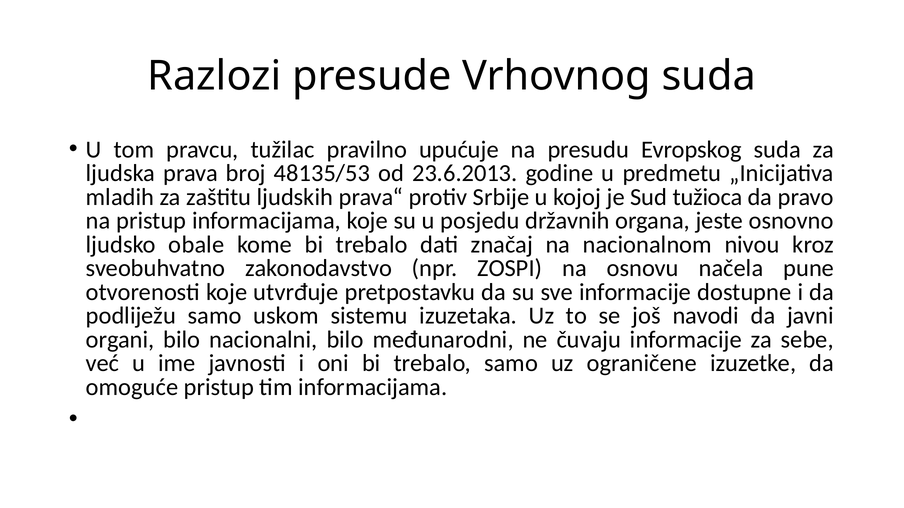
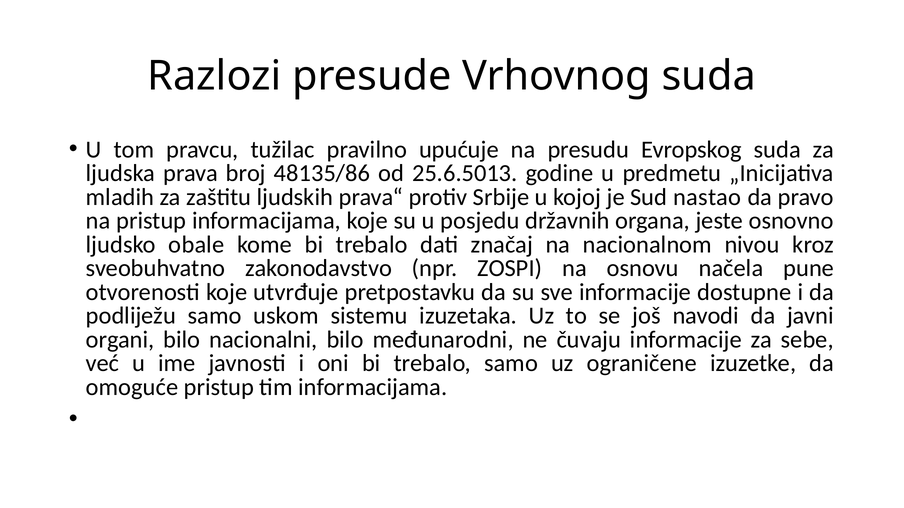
48135/53: 48135/53 -> 48135/86
23.6.2013: 23.6.2013 -> 25.6.5013
tužioca: tužioca -> nastao
